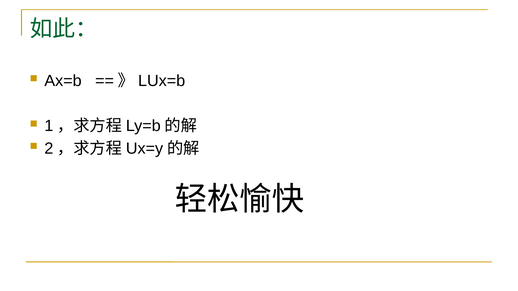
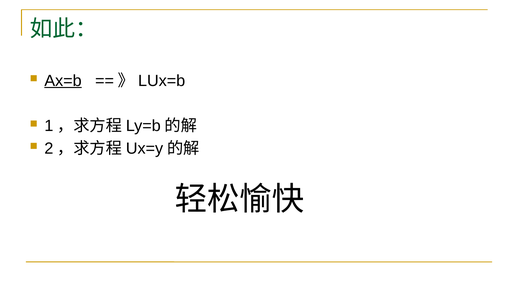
Ax=b underline: none -> present
